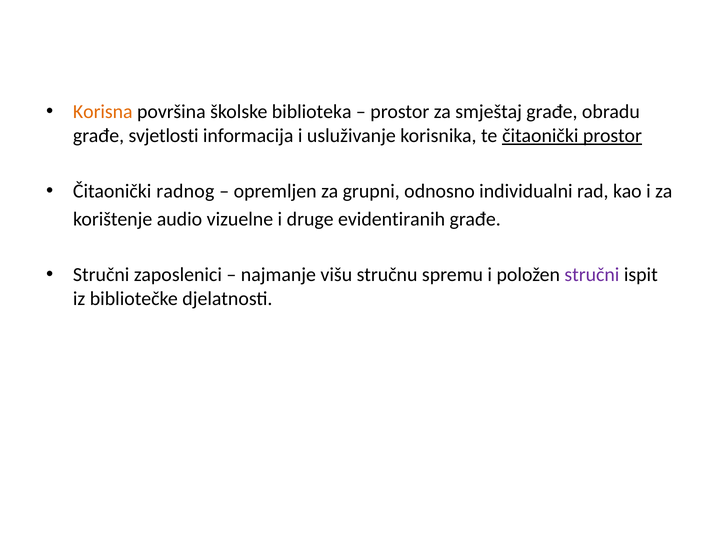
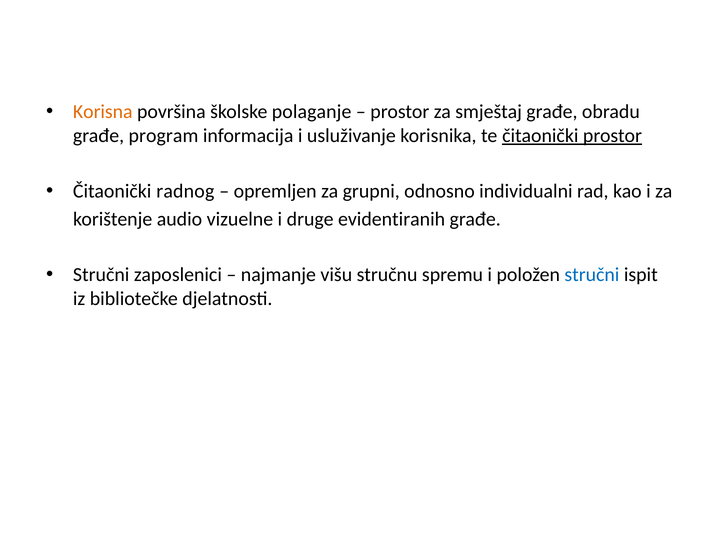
biblioteka: biblioteka -> polaganje
svjetlosti: svjetlosti -> program
stručni at (592, 275) colour: purple -> blue
